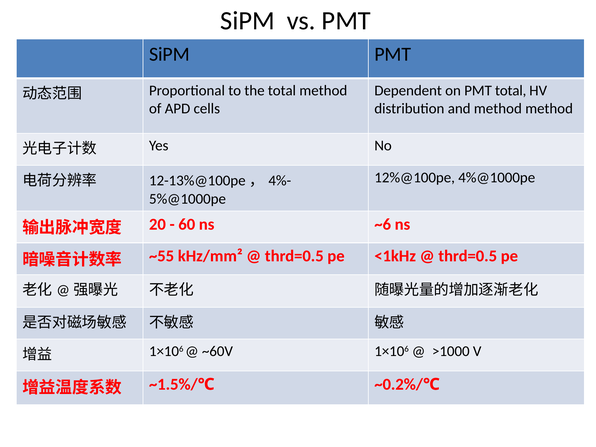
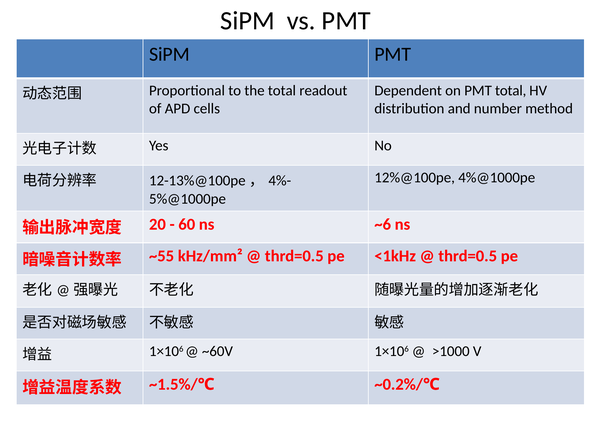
total method: method -> readout
and method: method -> number
